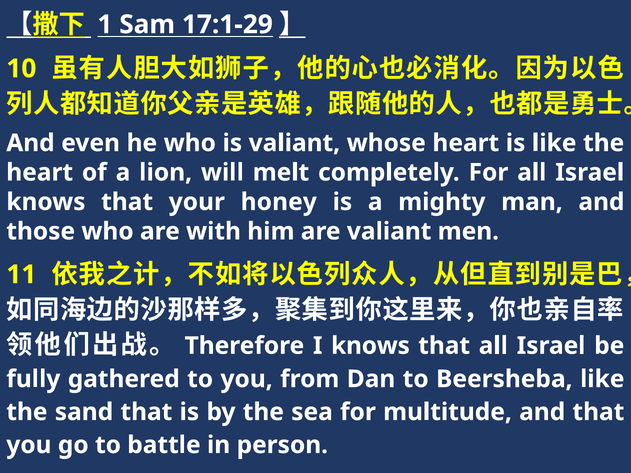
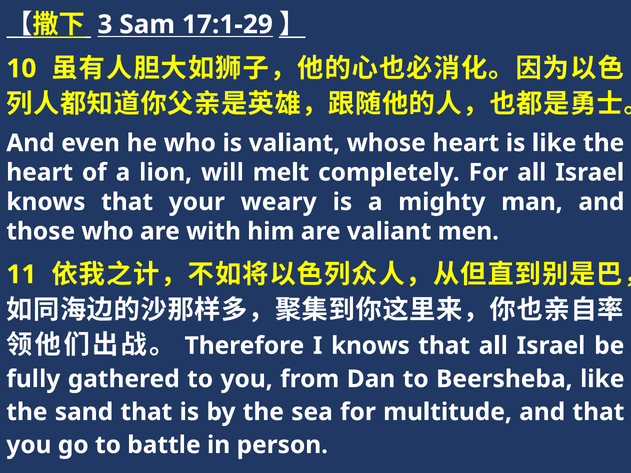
1: 1 -> 3
honey: honey -> weary
